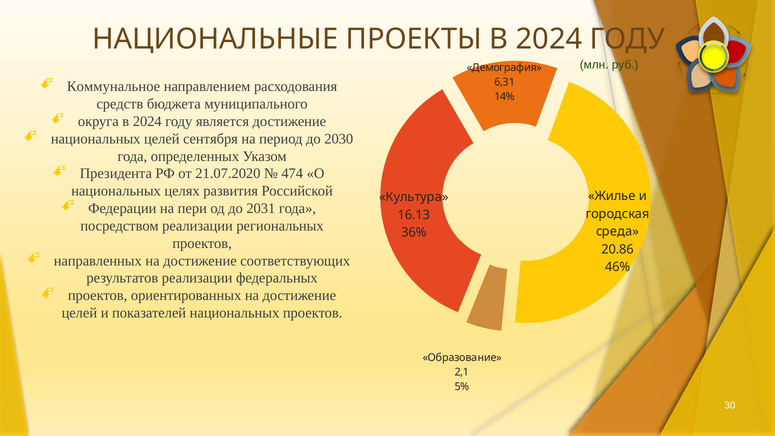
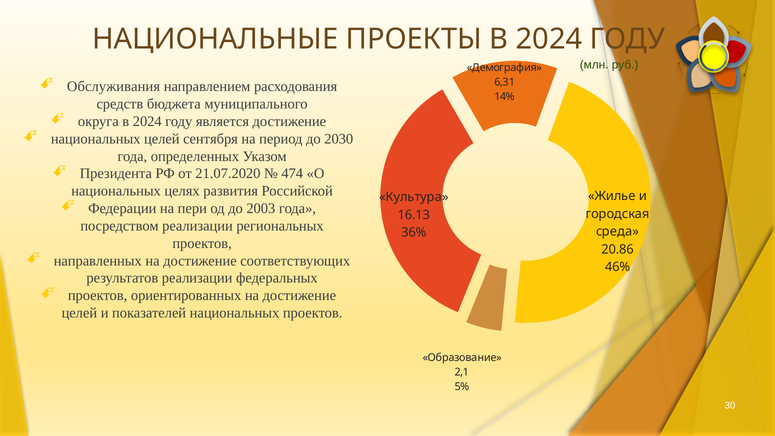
Коммунальное: Коммунальное -> Обслуживания
2031: 2031 -> 2003
